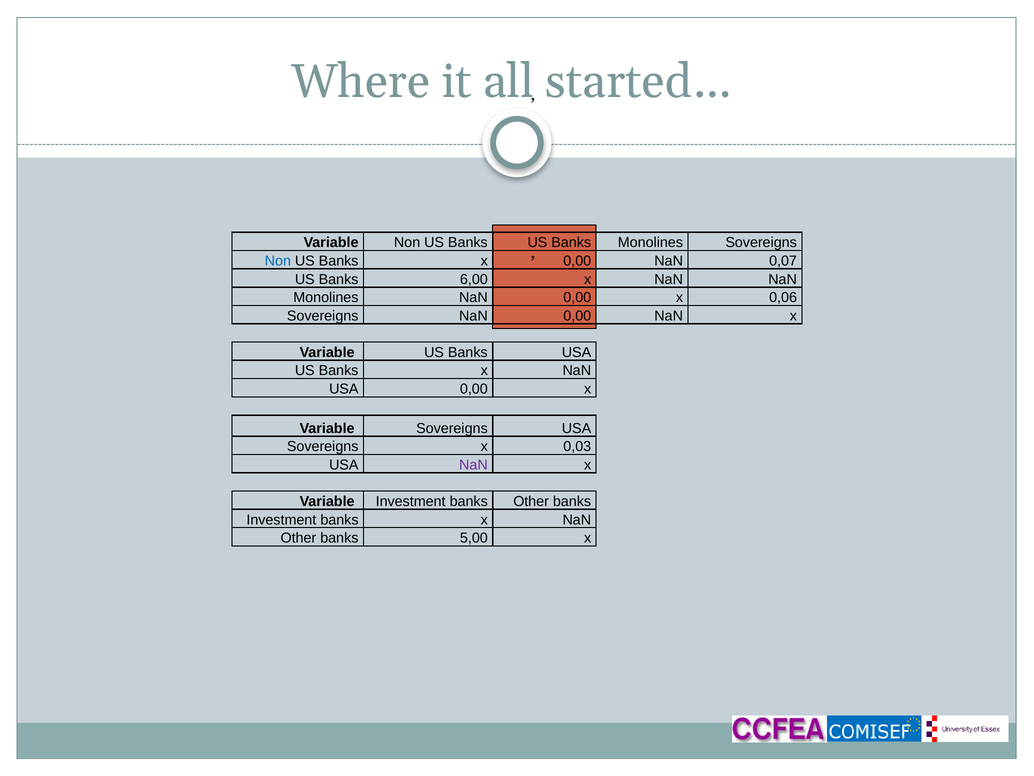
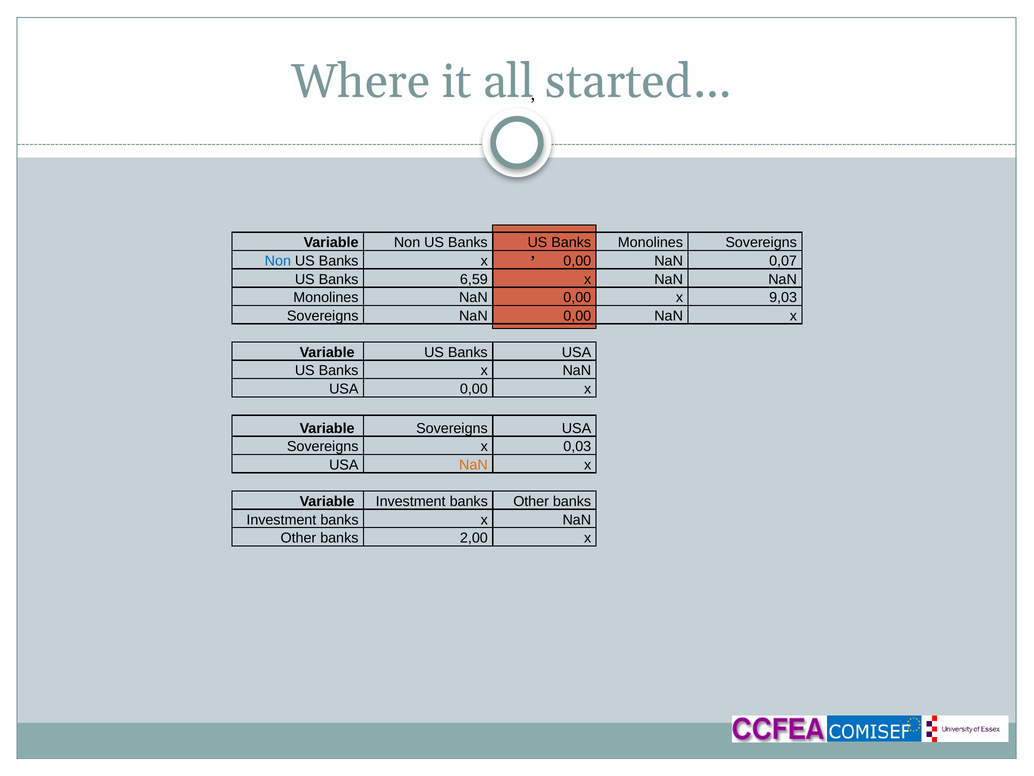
6,00: 6,00 -> 6,59
0,06: 0,06 -> 9,03
NaN at (473, 465) colour: purple -> orange
5,00: 5,00 -> 2,00
